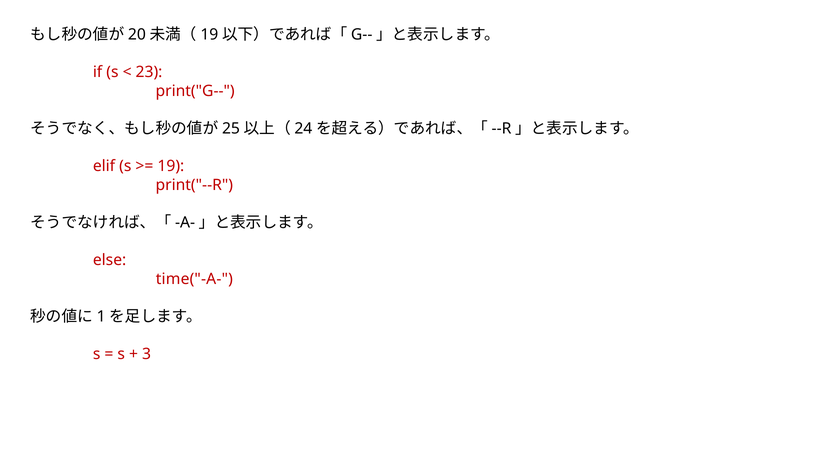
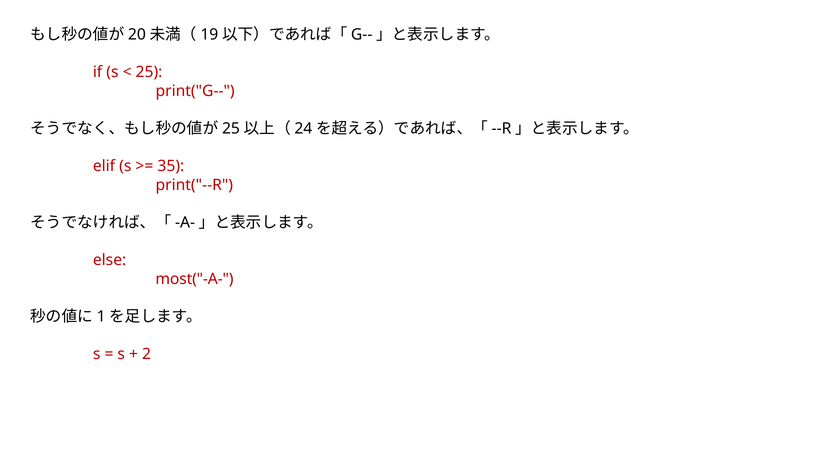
23: 23 -> 25
19: 19 -> 35
time("-A-: time("-A- -> most("-A-
3: 3 -> 2
